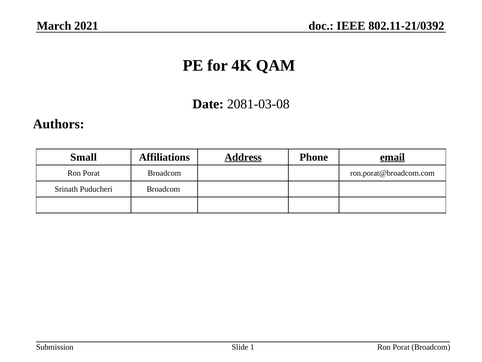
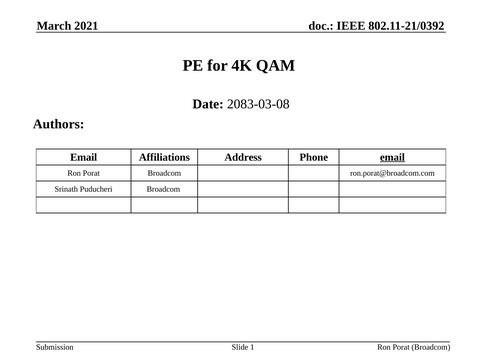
2081-03-08: 2081-03-08 -> 2083-03-08
Small at (84, 157): Small -> Email
Address underline: present -> none
